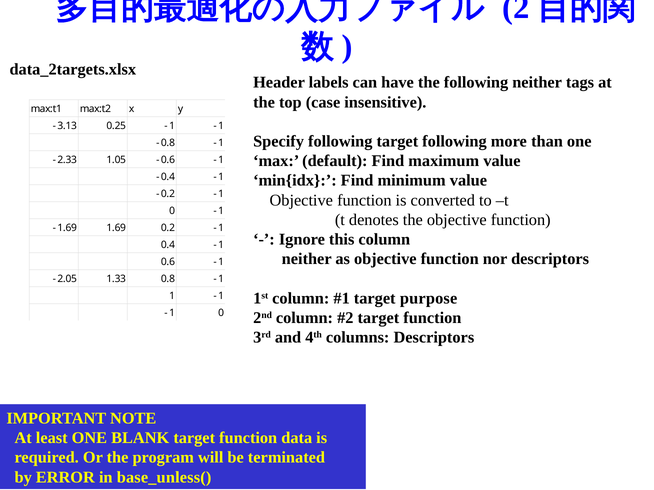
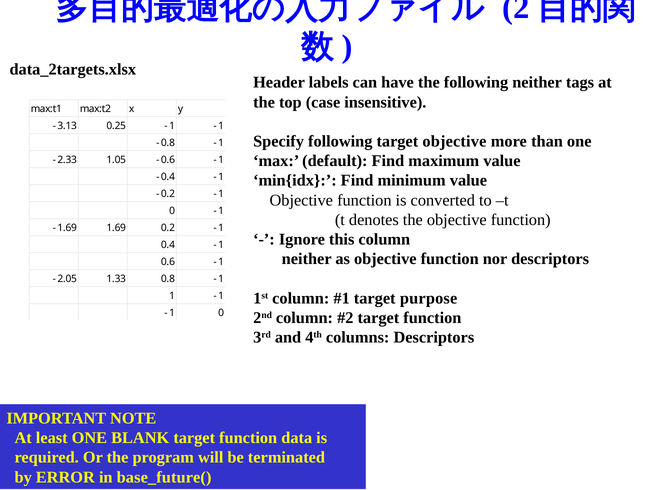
target following: following -> objective
base_unless(: base_unless( -> base_future(
